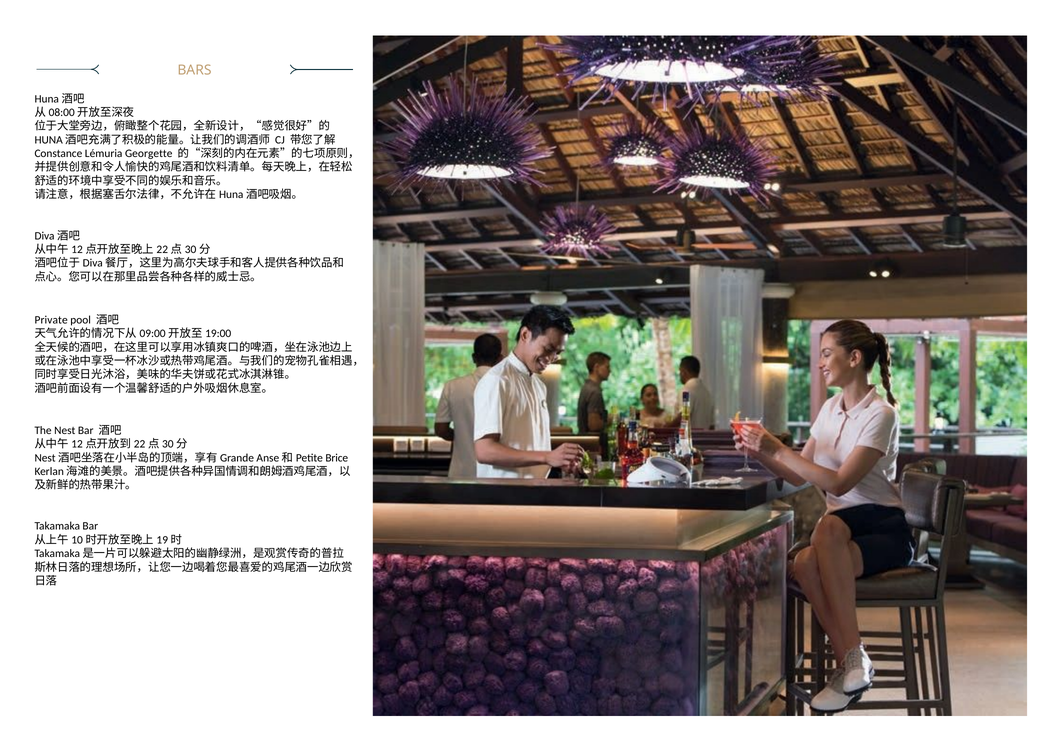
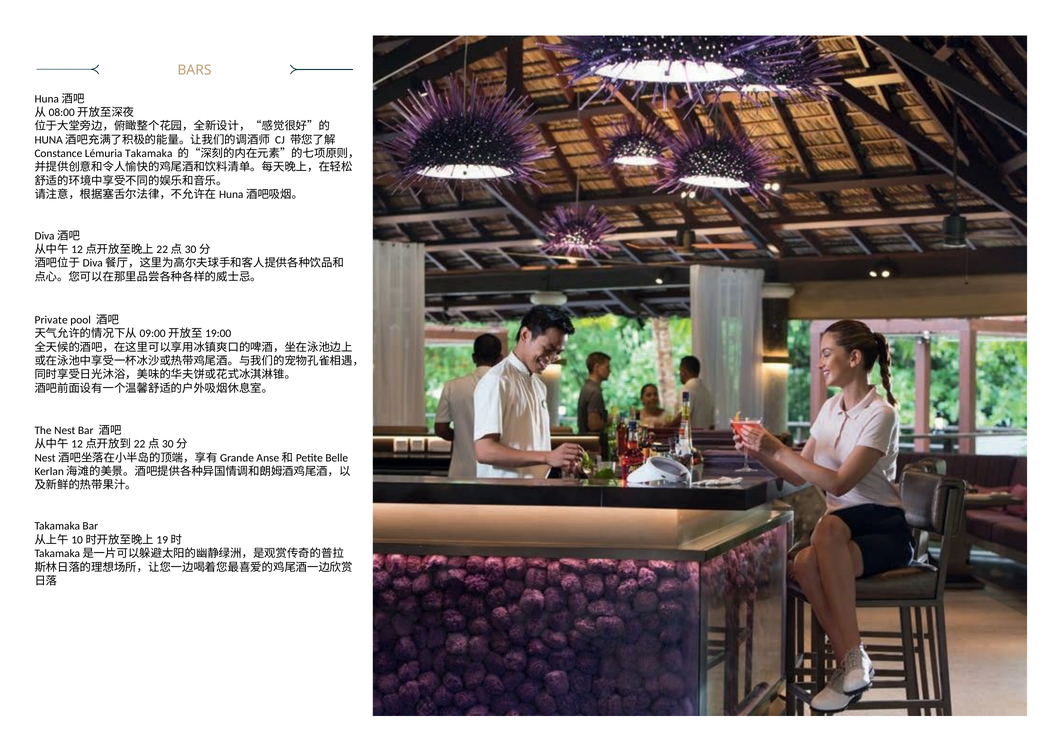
Lémuria Georgette: Georgette -> Takamaka
Brice: Brice -> Belle
